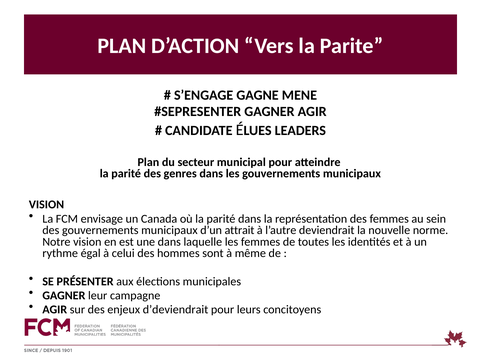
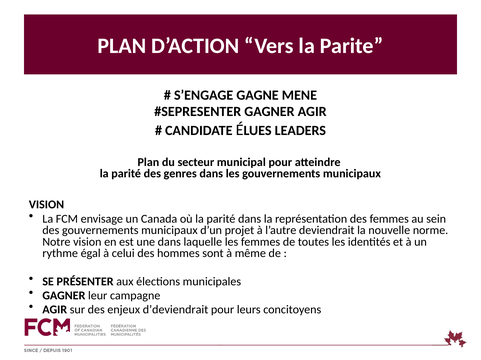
attrait: attrait -> projet
